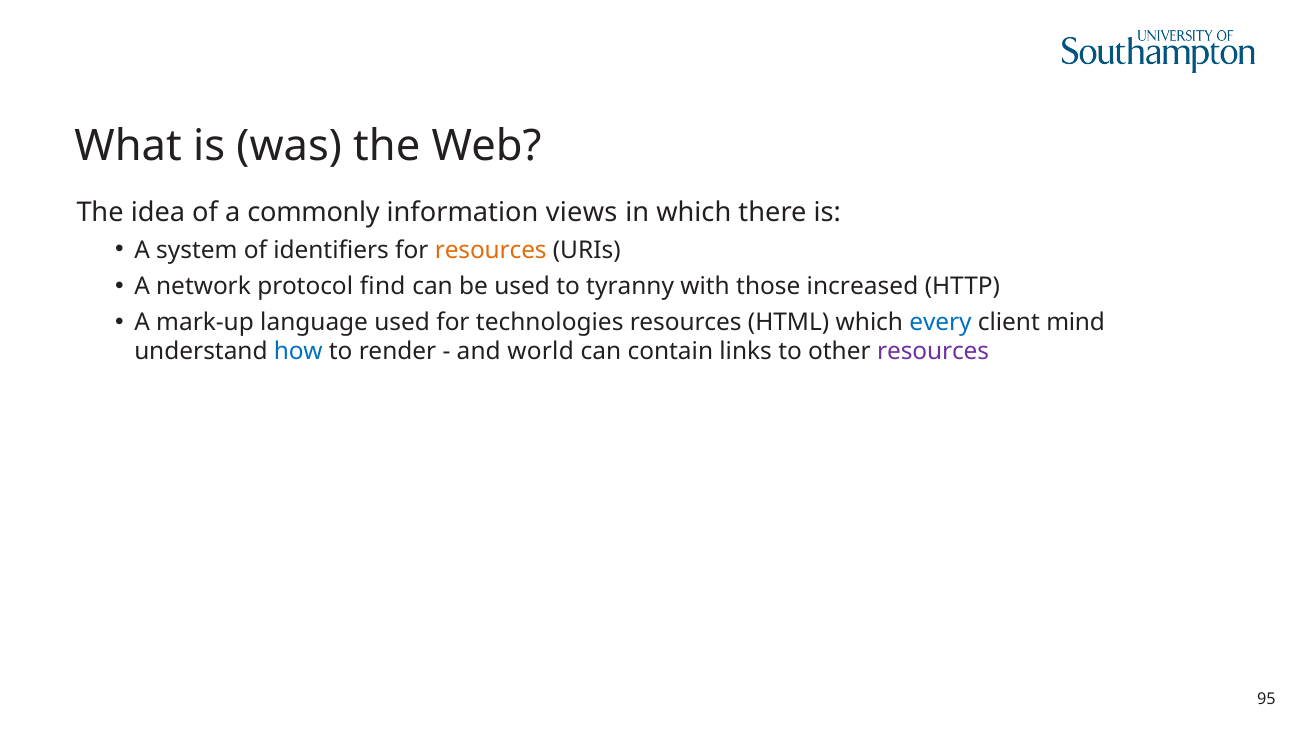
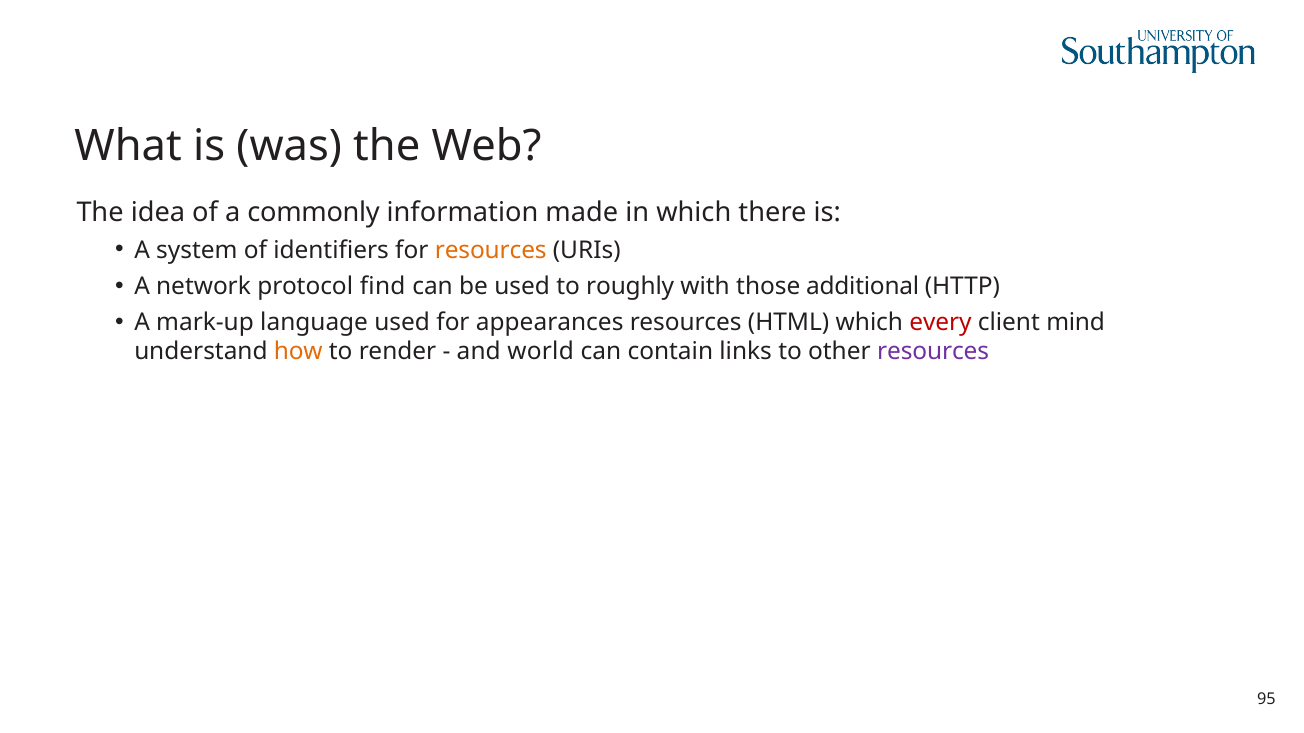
views: views -> made
tyranny: tyranny -> roughly
increased: increased -> additional
technologies: technologies -> appearances
every colour: blue -> red
how colour: blue -> orange
